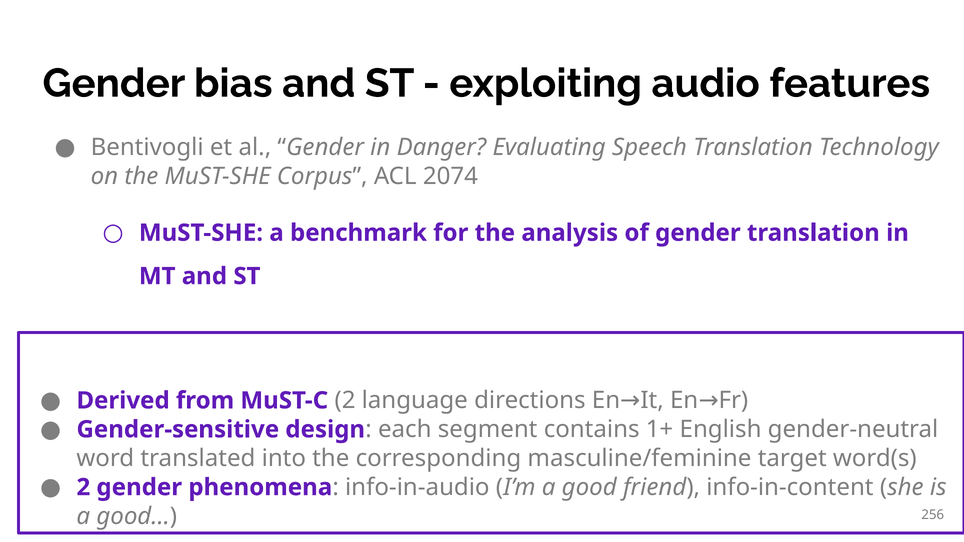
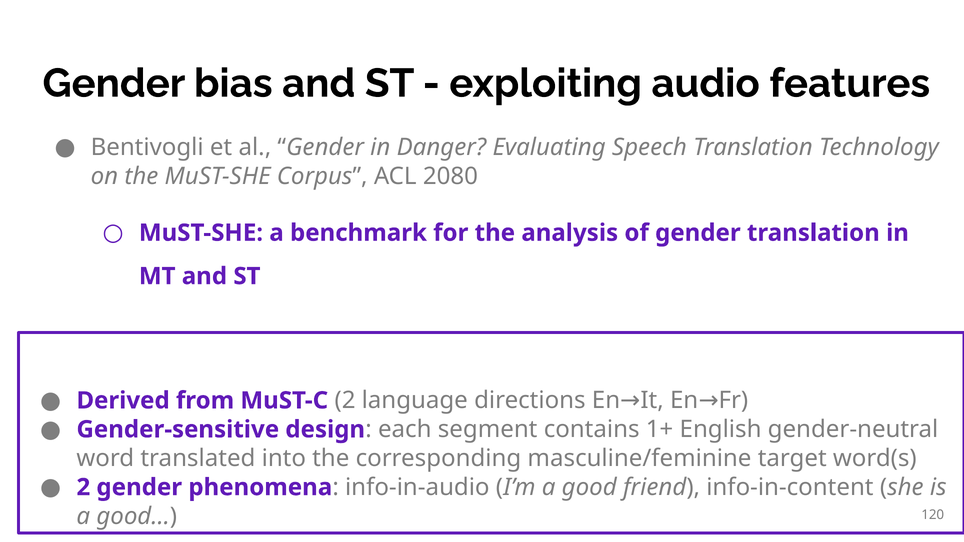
2074: 2074 -> 2080
256: 256 -> 120
